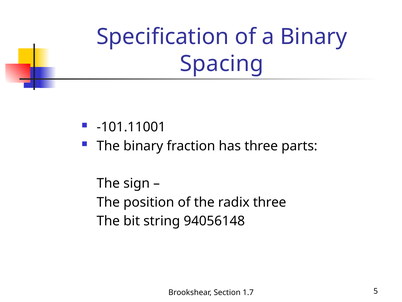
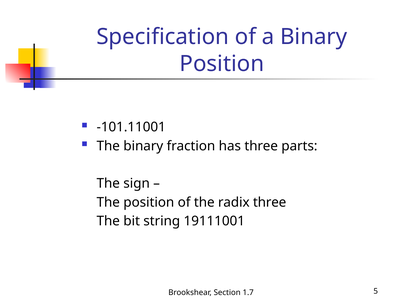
Spacing at (222, 64): Spacing -> Position
94056148: 94056148 -> 19111001
